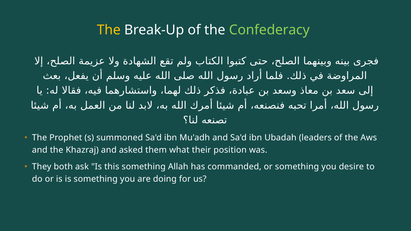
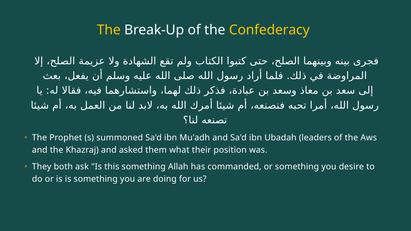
Confederacy colour: light green -> yellow
